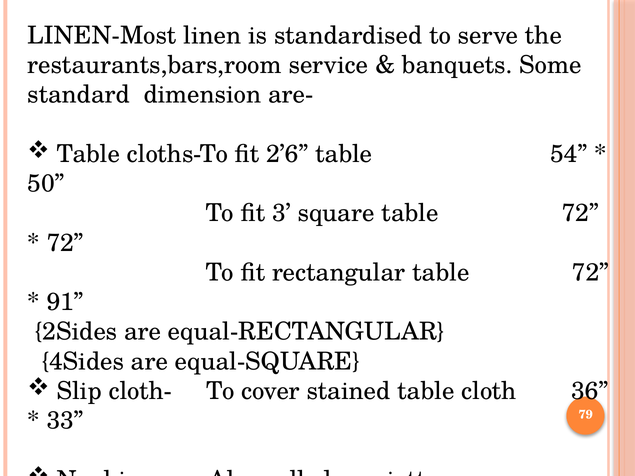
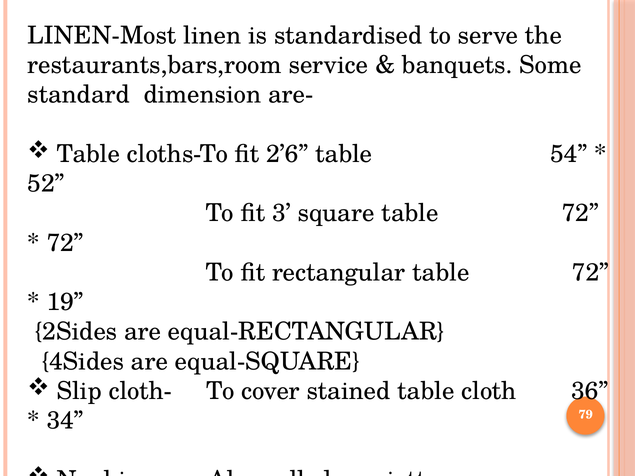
50: 50 -> 52
91: 91 -> 19
33: 33 -> 34
